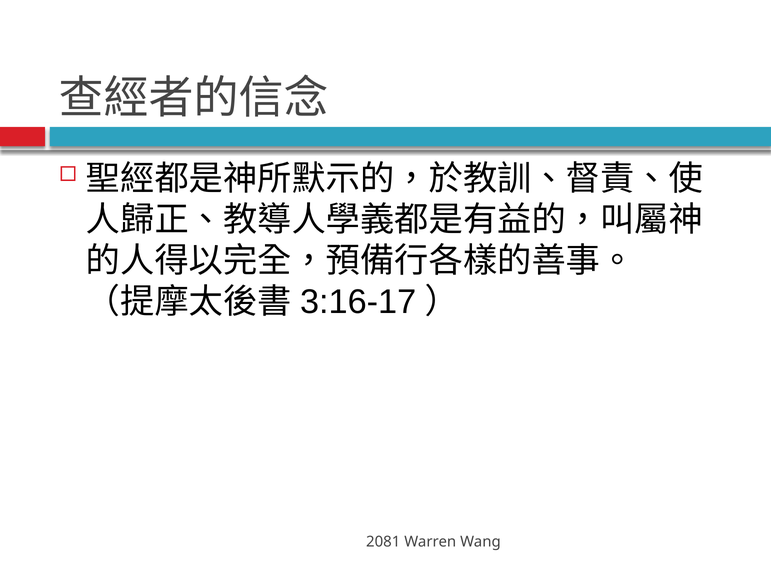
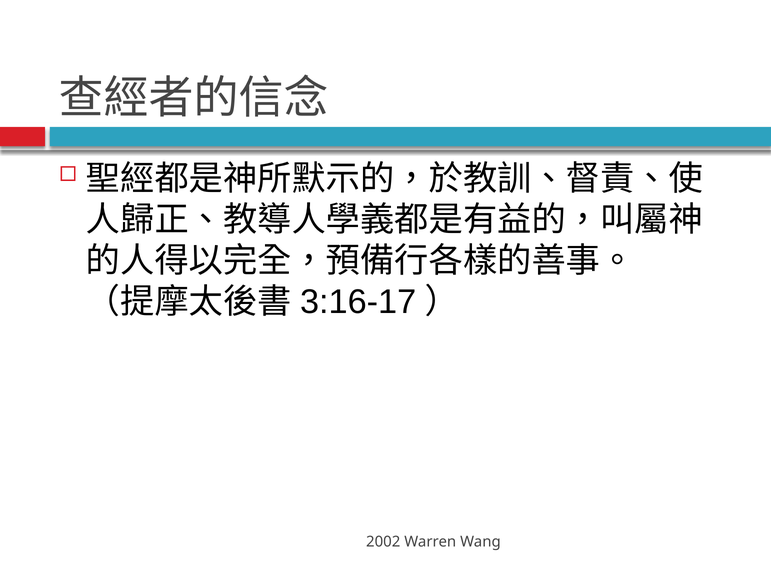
2081: 2081 -> 2002
